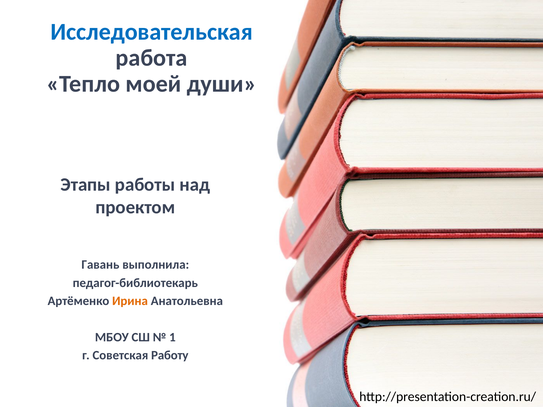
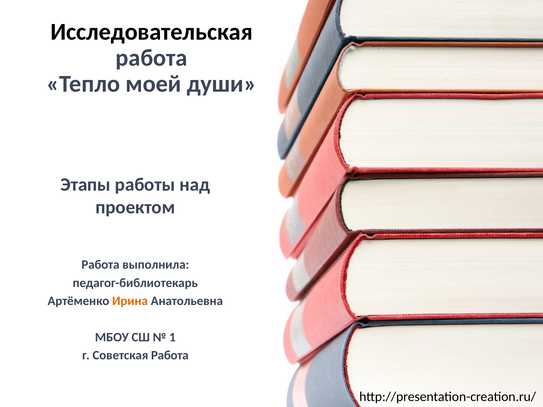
Исследовательская colour: blue -> black
Гавань at (100, 265): Гавань -> Работа
Советская Работу: Работу -> Работа
